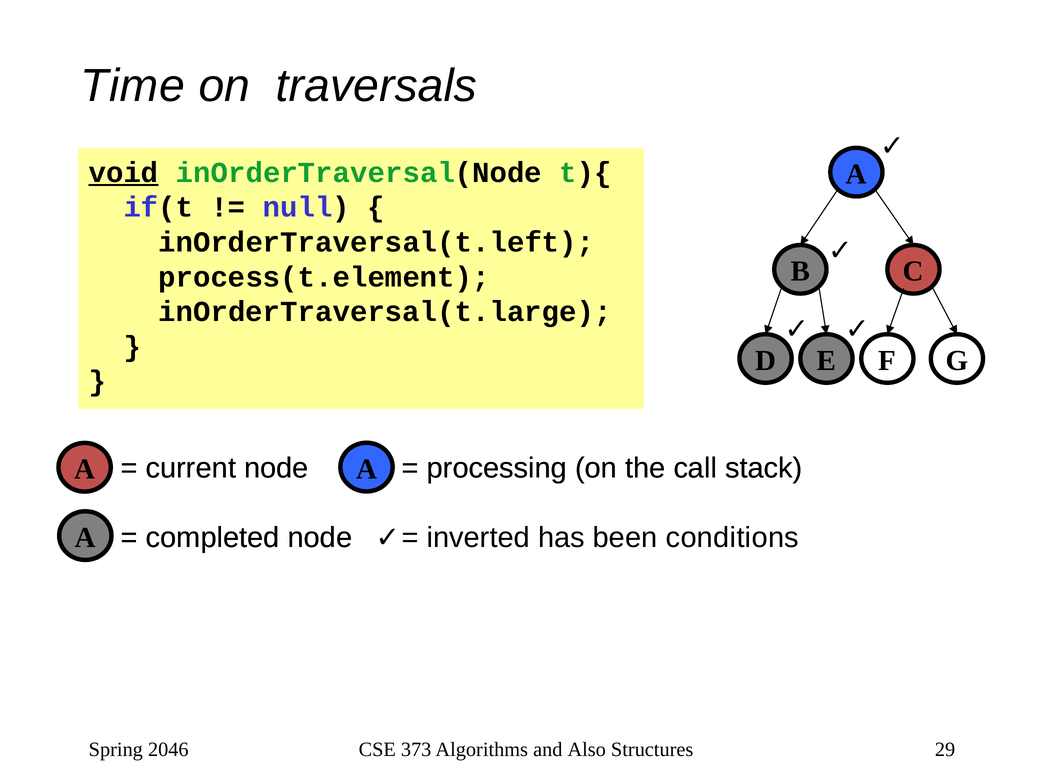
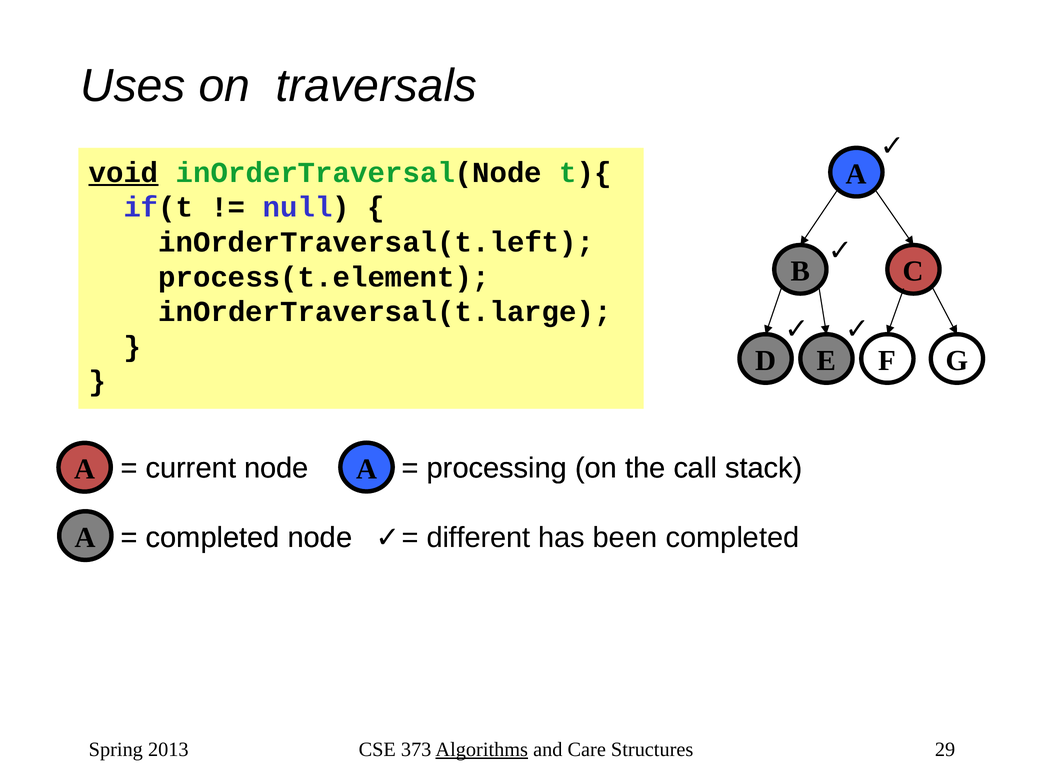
Time: Time -> Uses
inverted: inverted -> different
been conditions: conditions -> completed
2046: 2046 -> 2013
Algorithms underline: none -> present
Also: Also -> Care
